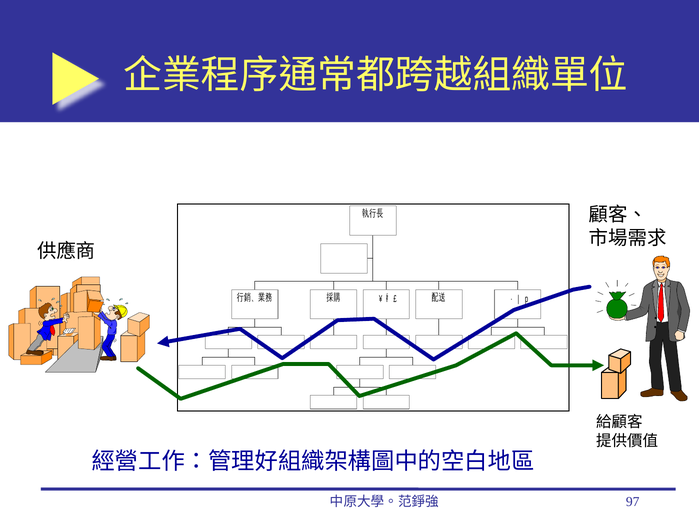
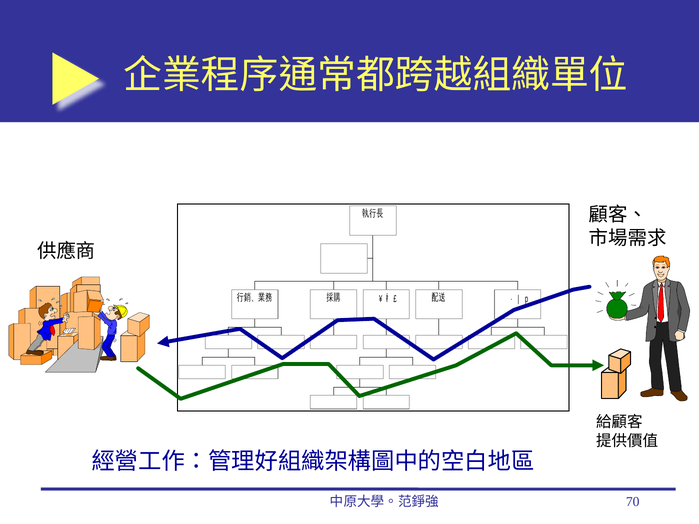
97: 97 -> 70
